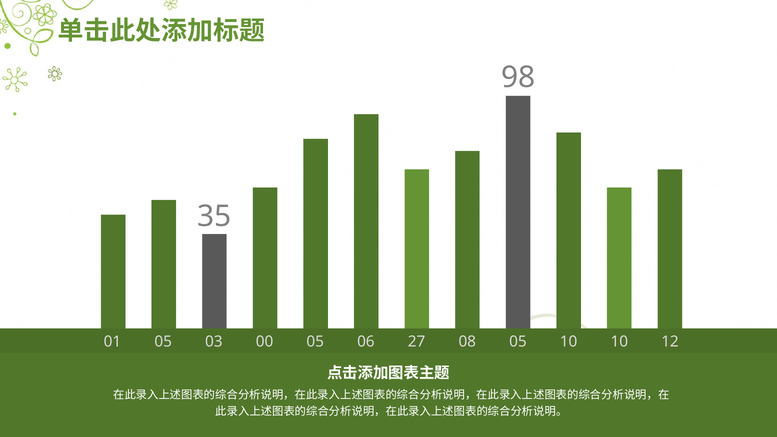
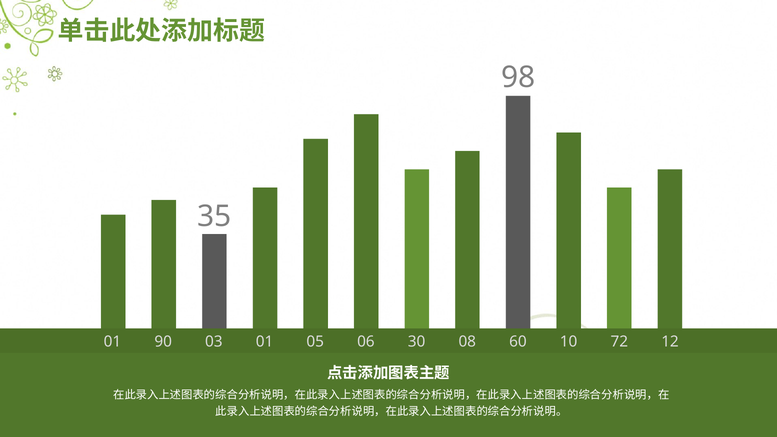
01 05: 05 -> 90
03 00: 00 -> 01
27: 27 -> 30
08 05: 05 -> 60
10 10: 10 -> 72
